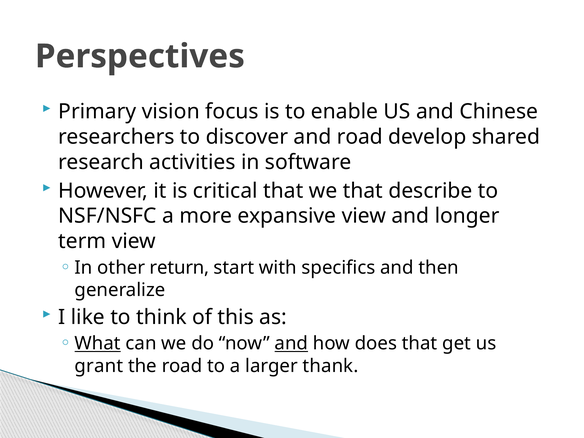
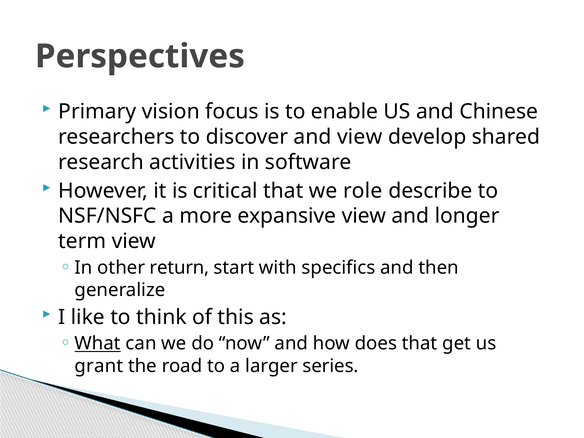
and road: road -> view
we that: that -> role
and at (291, 343) underline: present -> none
thank: thank -> series
